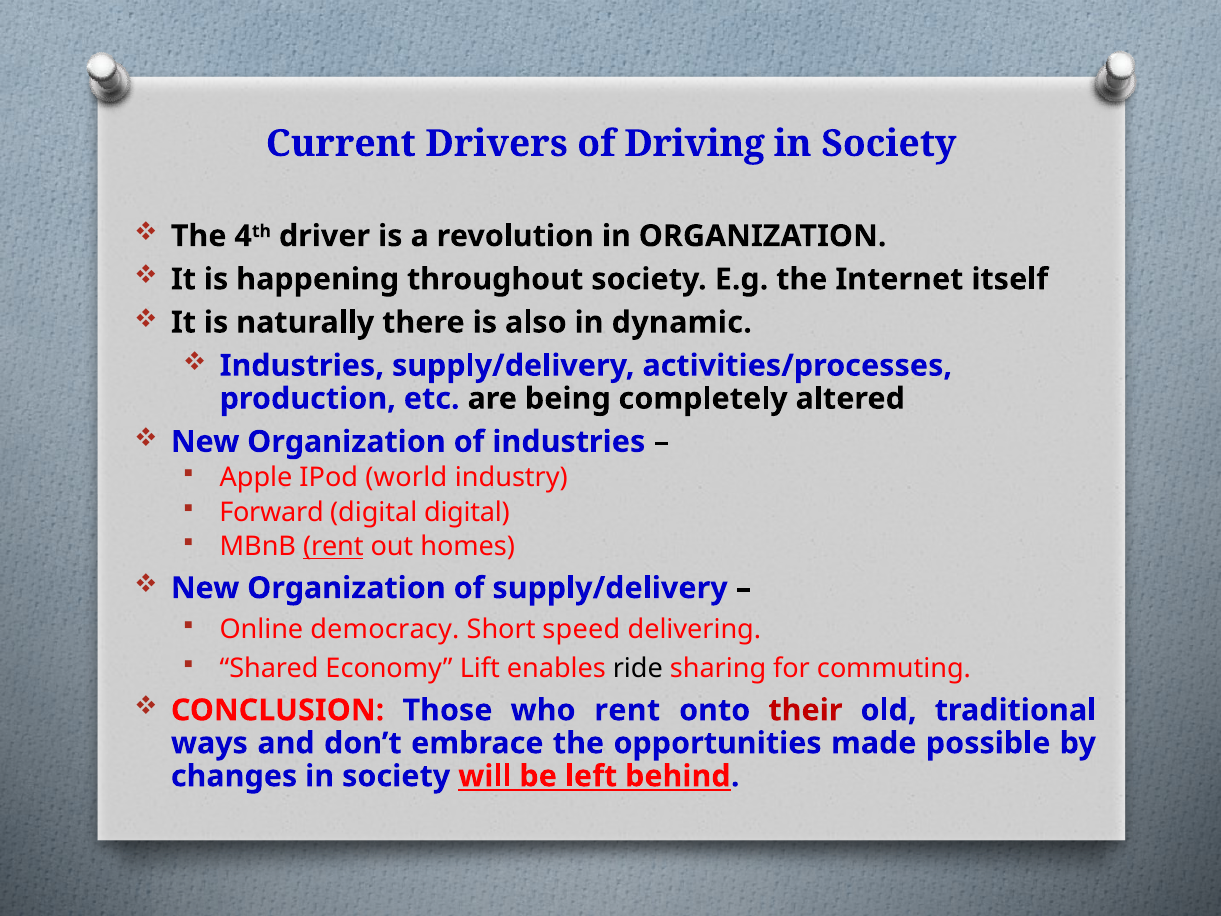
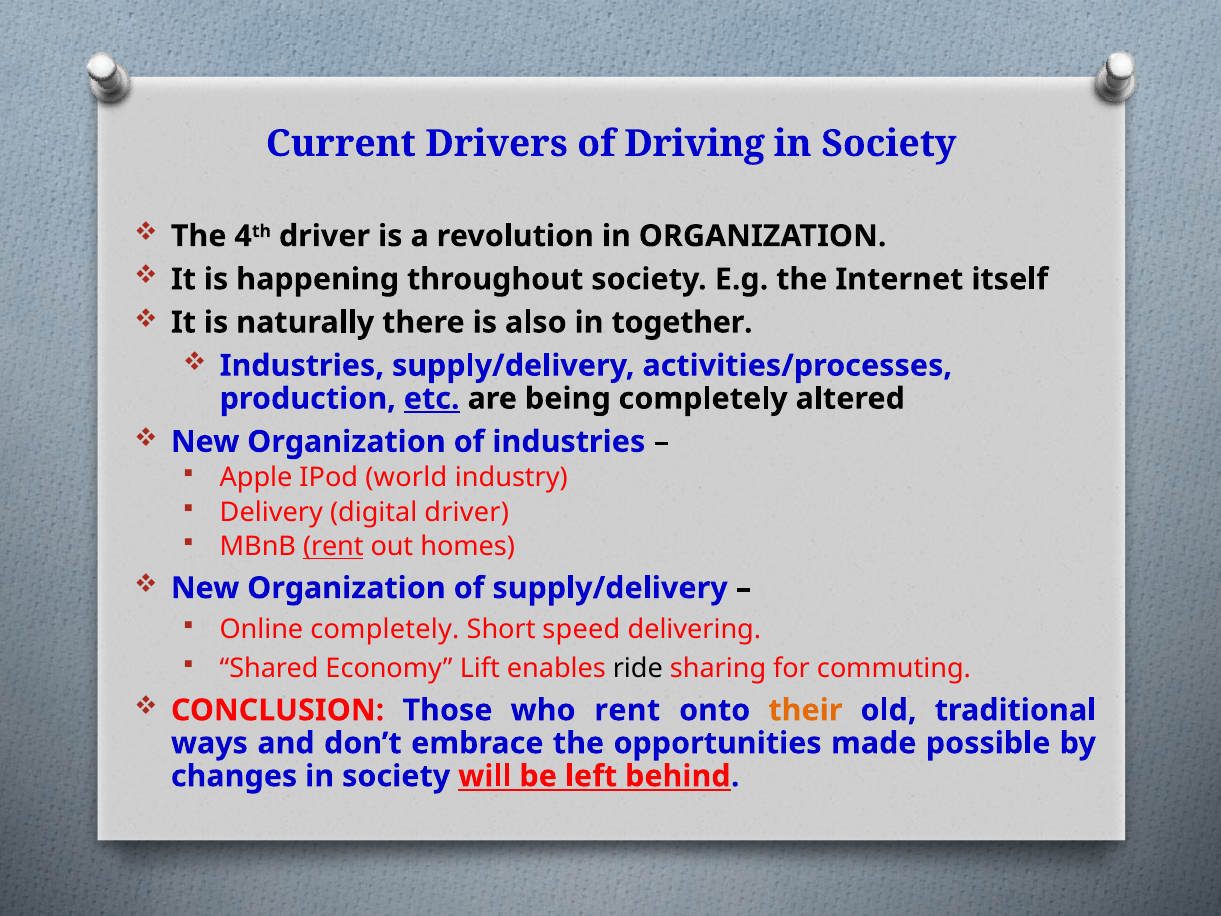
dynamic: dynamic -> together
etc underline: none -> present
Forward: Forward -> Delivery
digital digital: digital -> driver
Online democracy: democracy -> completely
their colour: red -> orange
